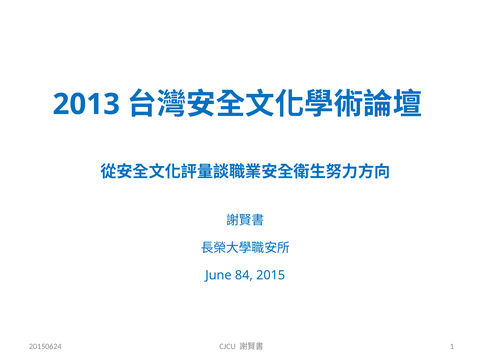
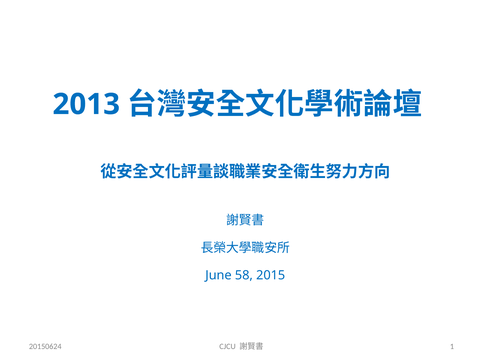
84: 84 -> 58
